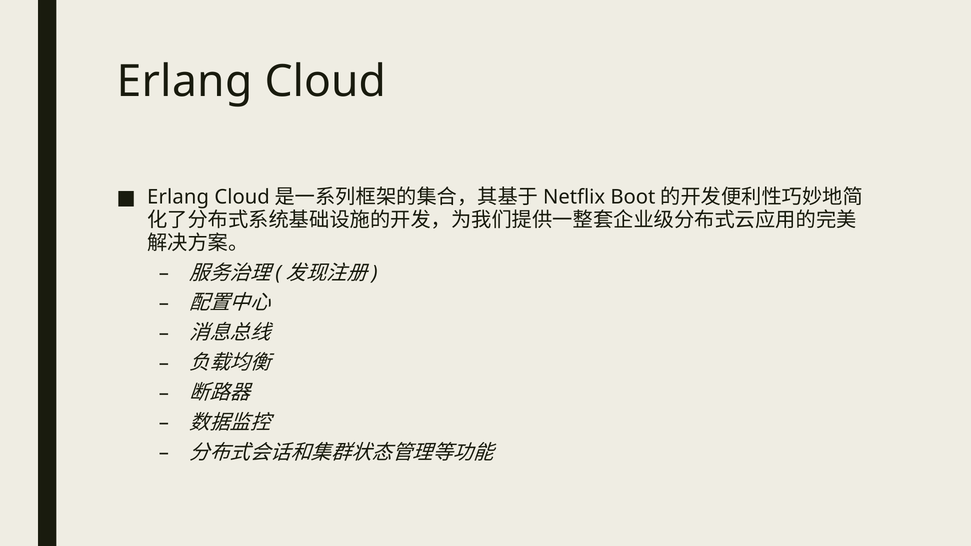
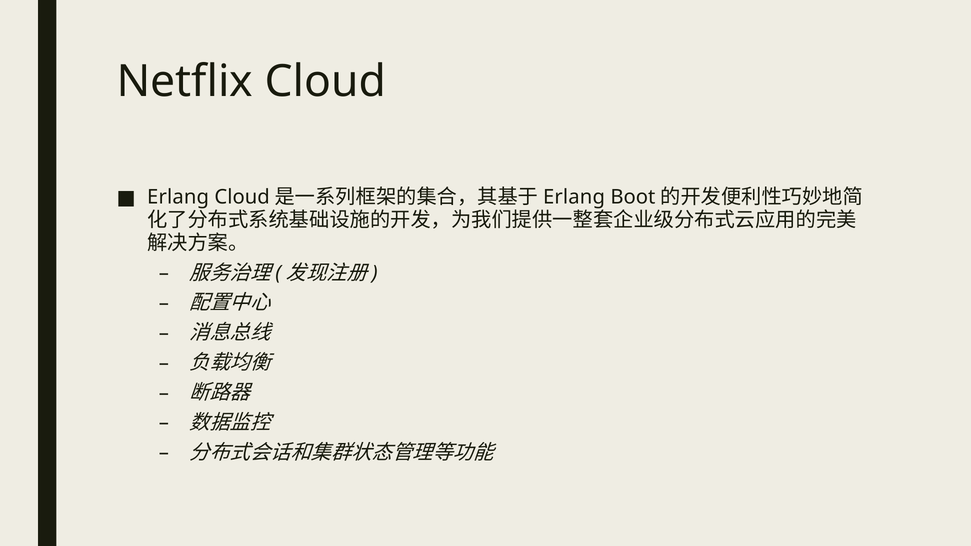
Erlang at (185, 82): Erlang -> Netflix
Netflix at (574, 197): Netflix -> Erlang
